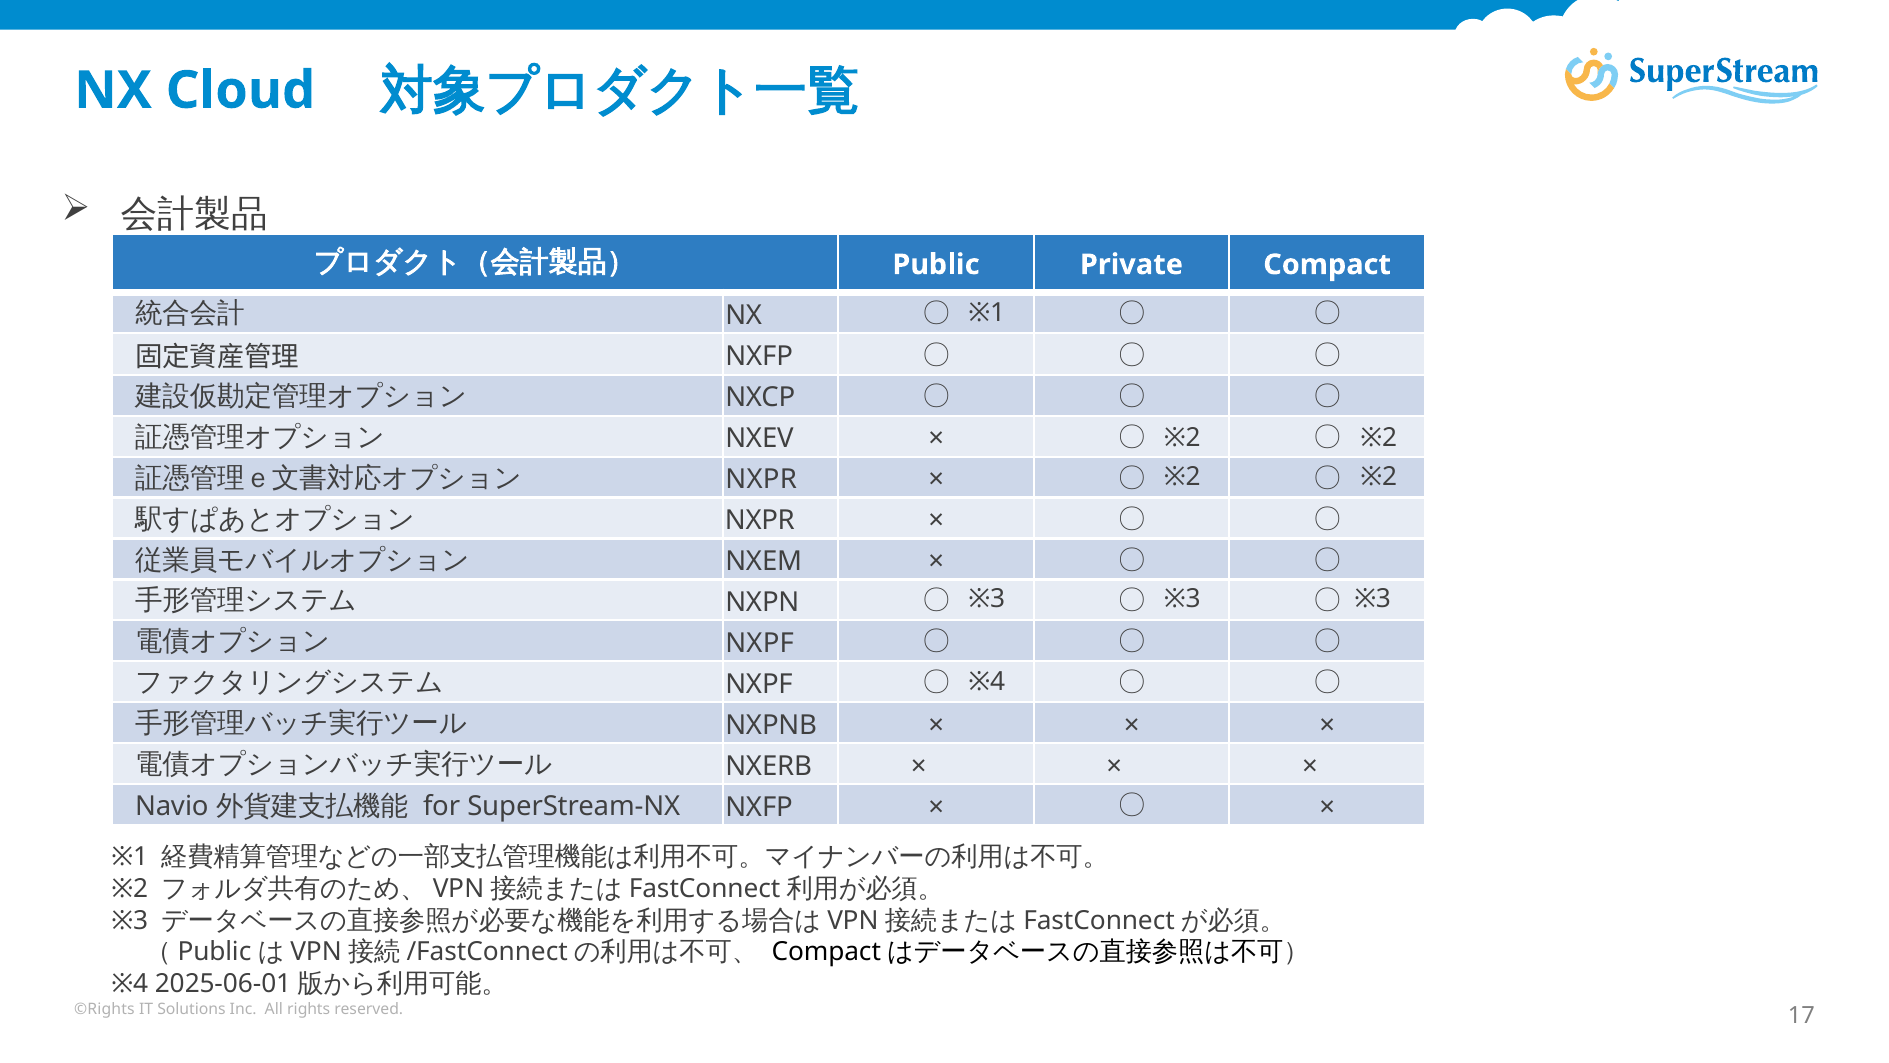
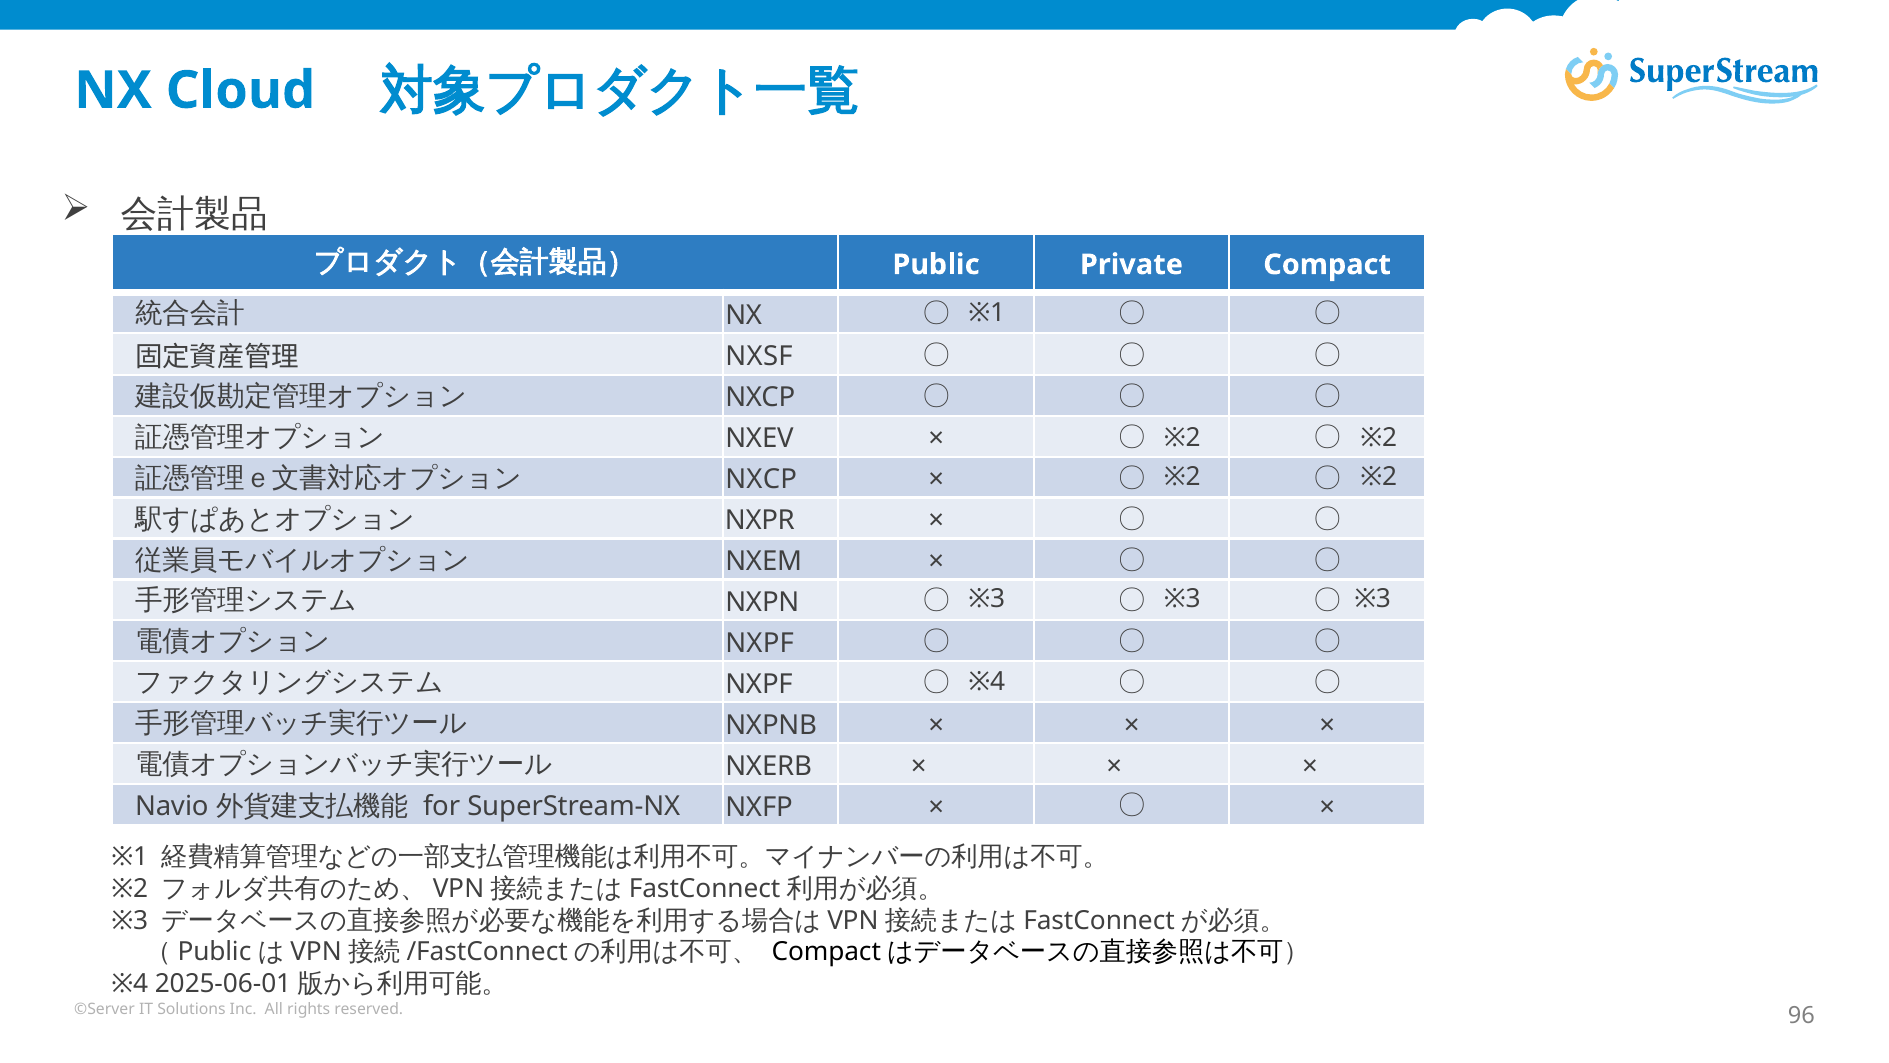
NXFP at (759, 356): NXFP -> NXSF
NXPR at (761, 480): NXPR -> NXCP
©Rights: ©Rights -> ©Server
17: 17 -> 96
